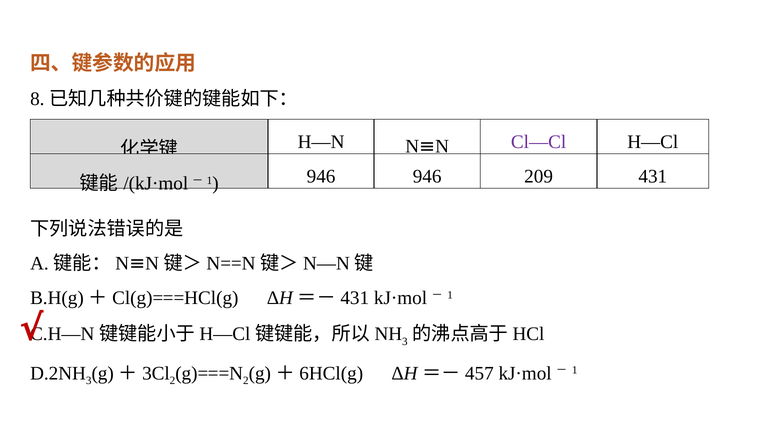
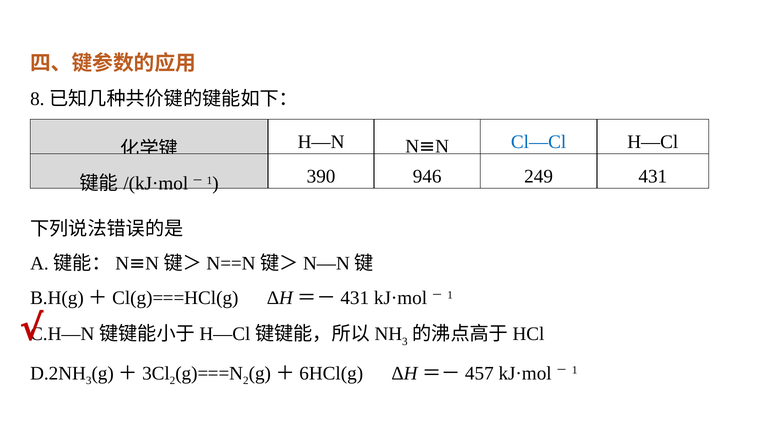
Cl—Cl colour: purple -> blue
946 at (321, 177): 946 -> 390
209: 209 -> 249
